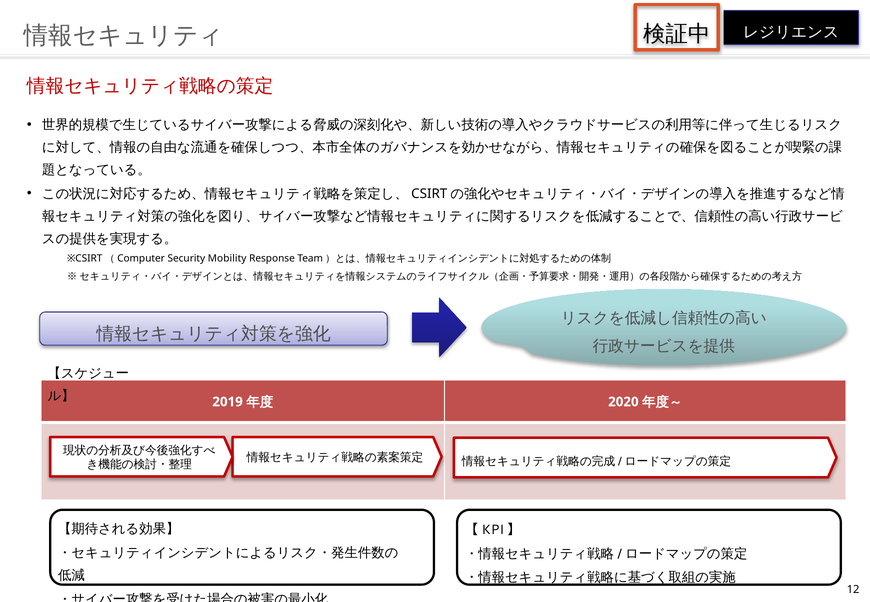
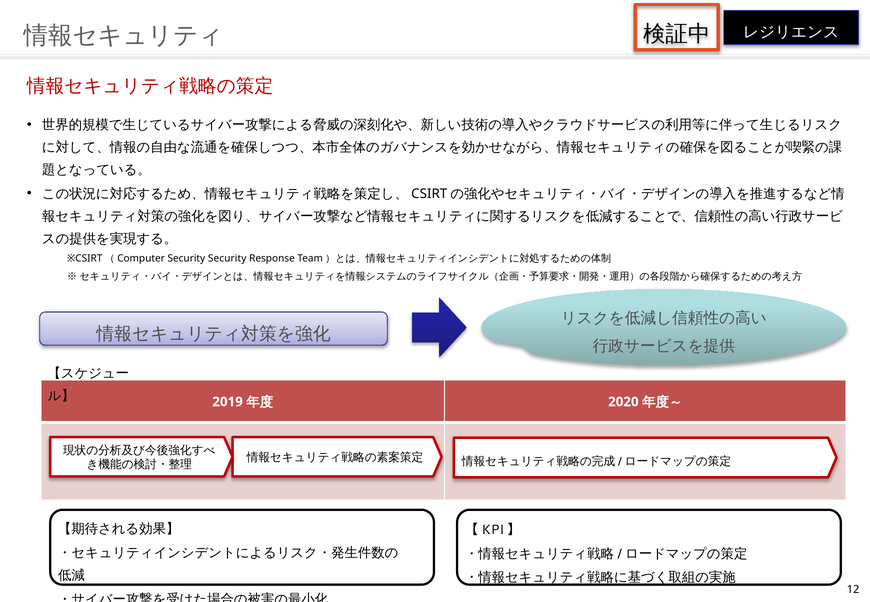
Security Mobility: Mobility -> Security
